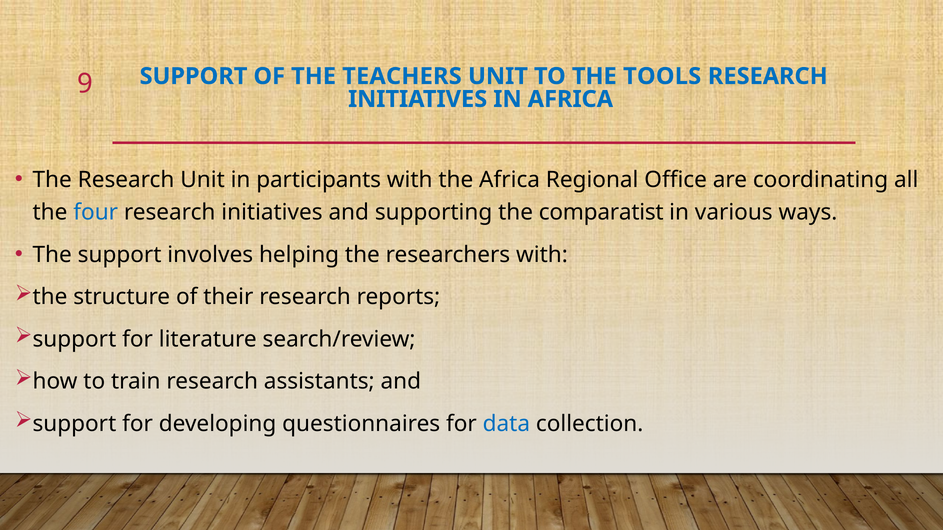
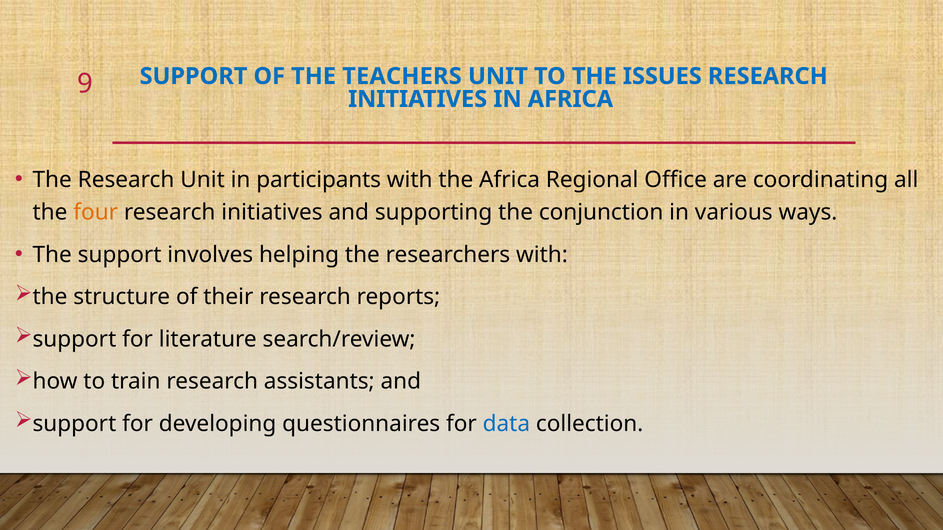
TOOLS: TOOLS -> ISSUES
four colour: blue -> orange
comparatist: comparatist -> conjunction
